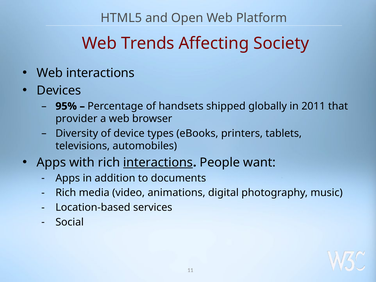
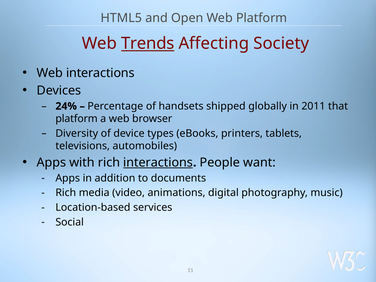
Trends underline: none -> present
95%: 95% -> 24%
provider at (76, 119): provider -> platform
